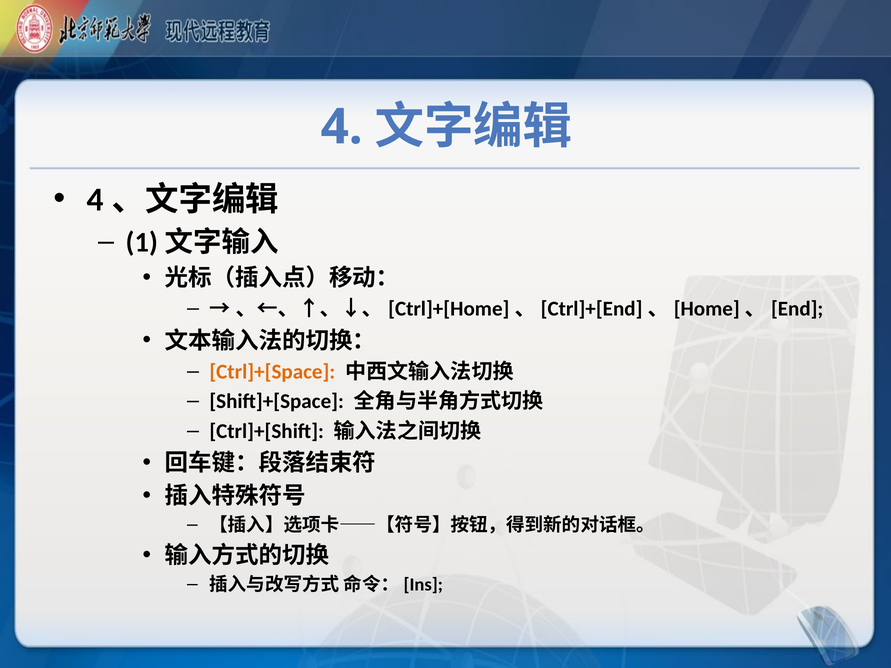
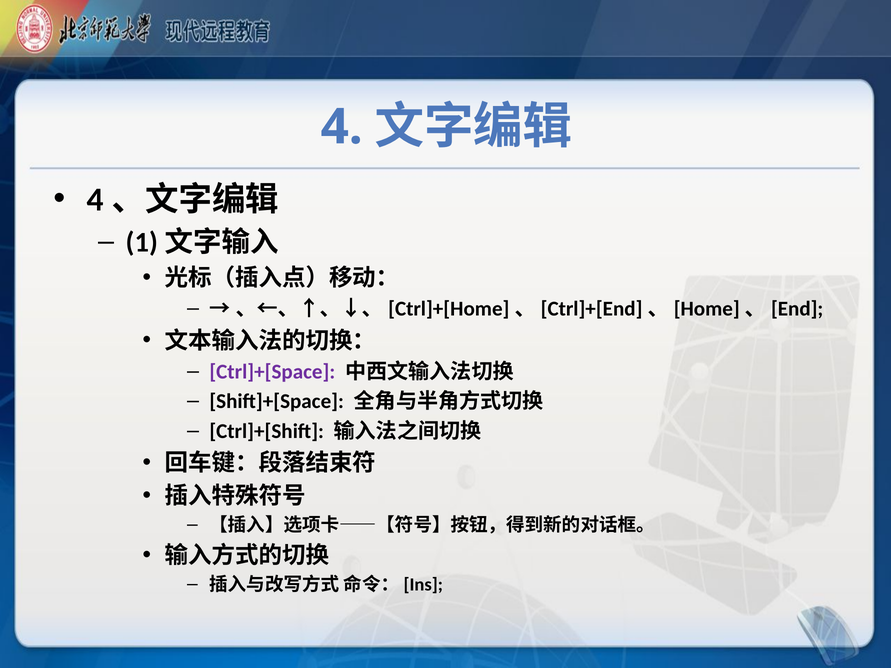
Ctrl]+[Space colour: orange -> purple
